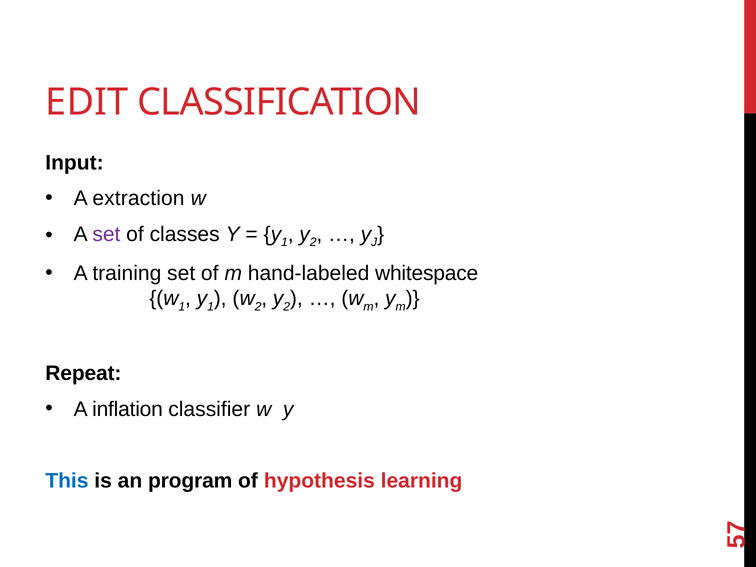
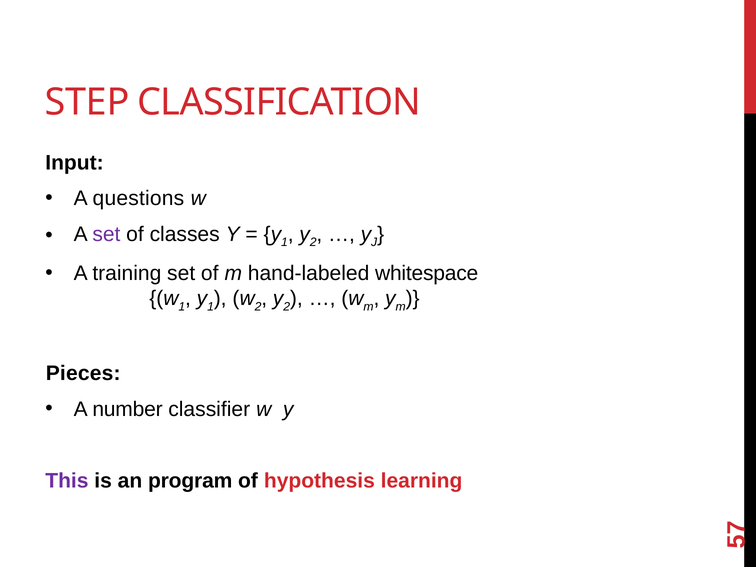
EDIT: EDIT -> STEP
extraction: extraction -> questions
Repeat: Repeat -> Pieces
inflation: inflation -> number
This colour: blue -> purple
